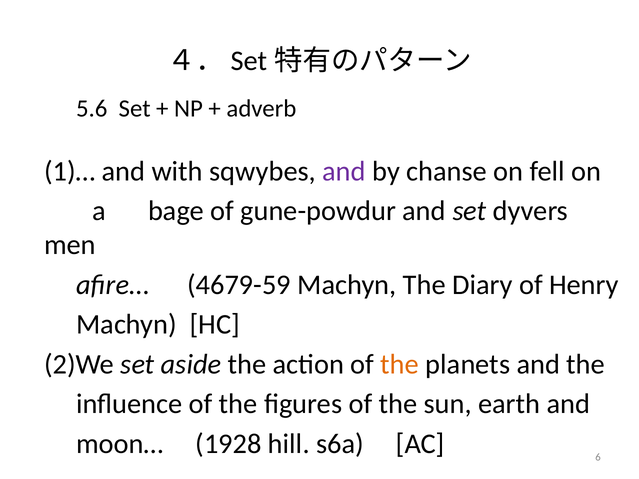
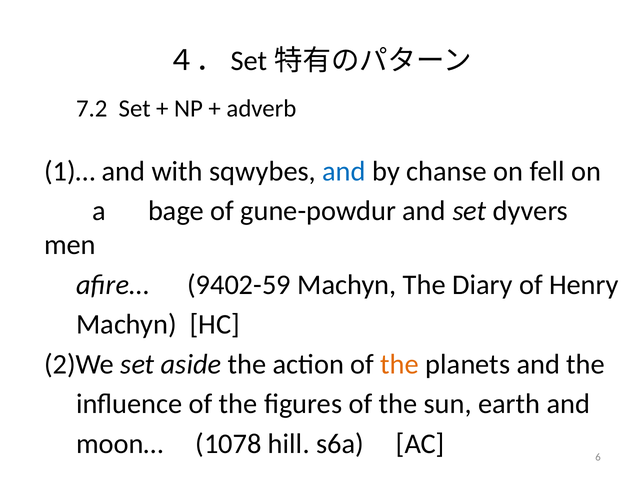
5.6: 5.6 -> 7.2
and at (344, 171) colour: purple -> blue
4679-59: 4679-59 -> 9402-59
1928: 1928 -> 1078
